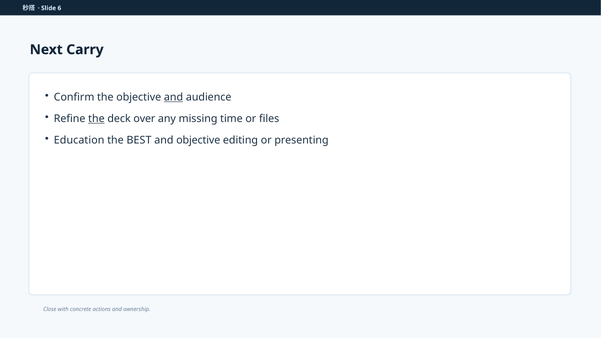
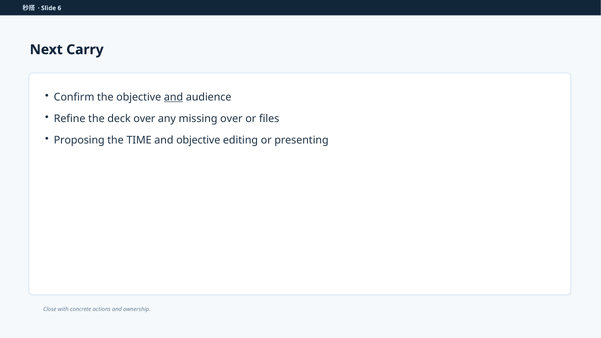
the at (96, 119) underline: present -> none
missing time: time -> over
Education: Education -> Proposing
BEST: BEST -> TIME
